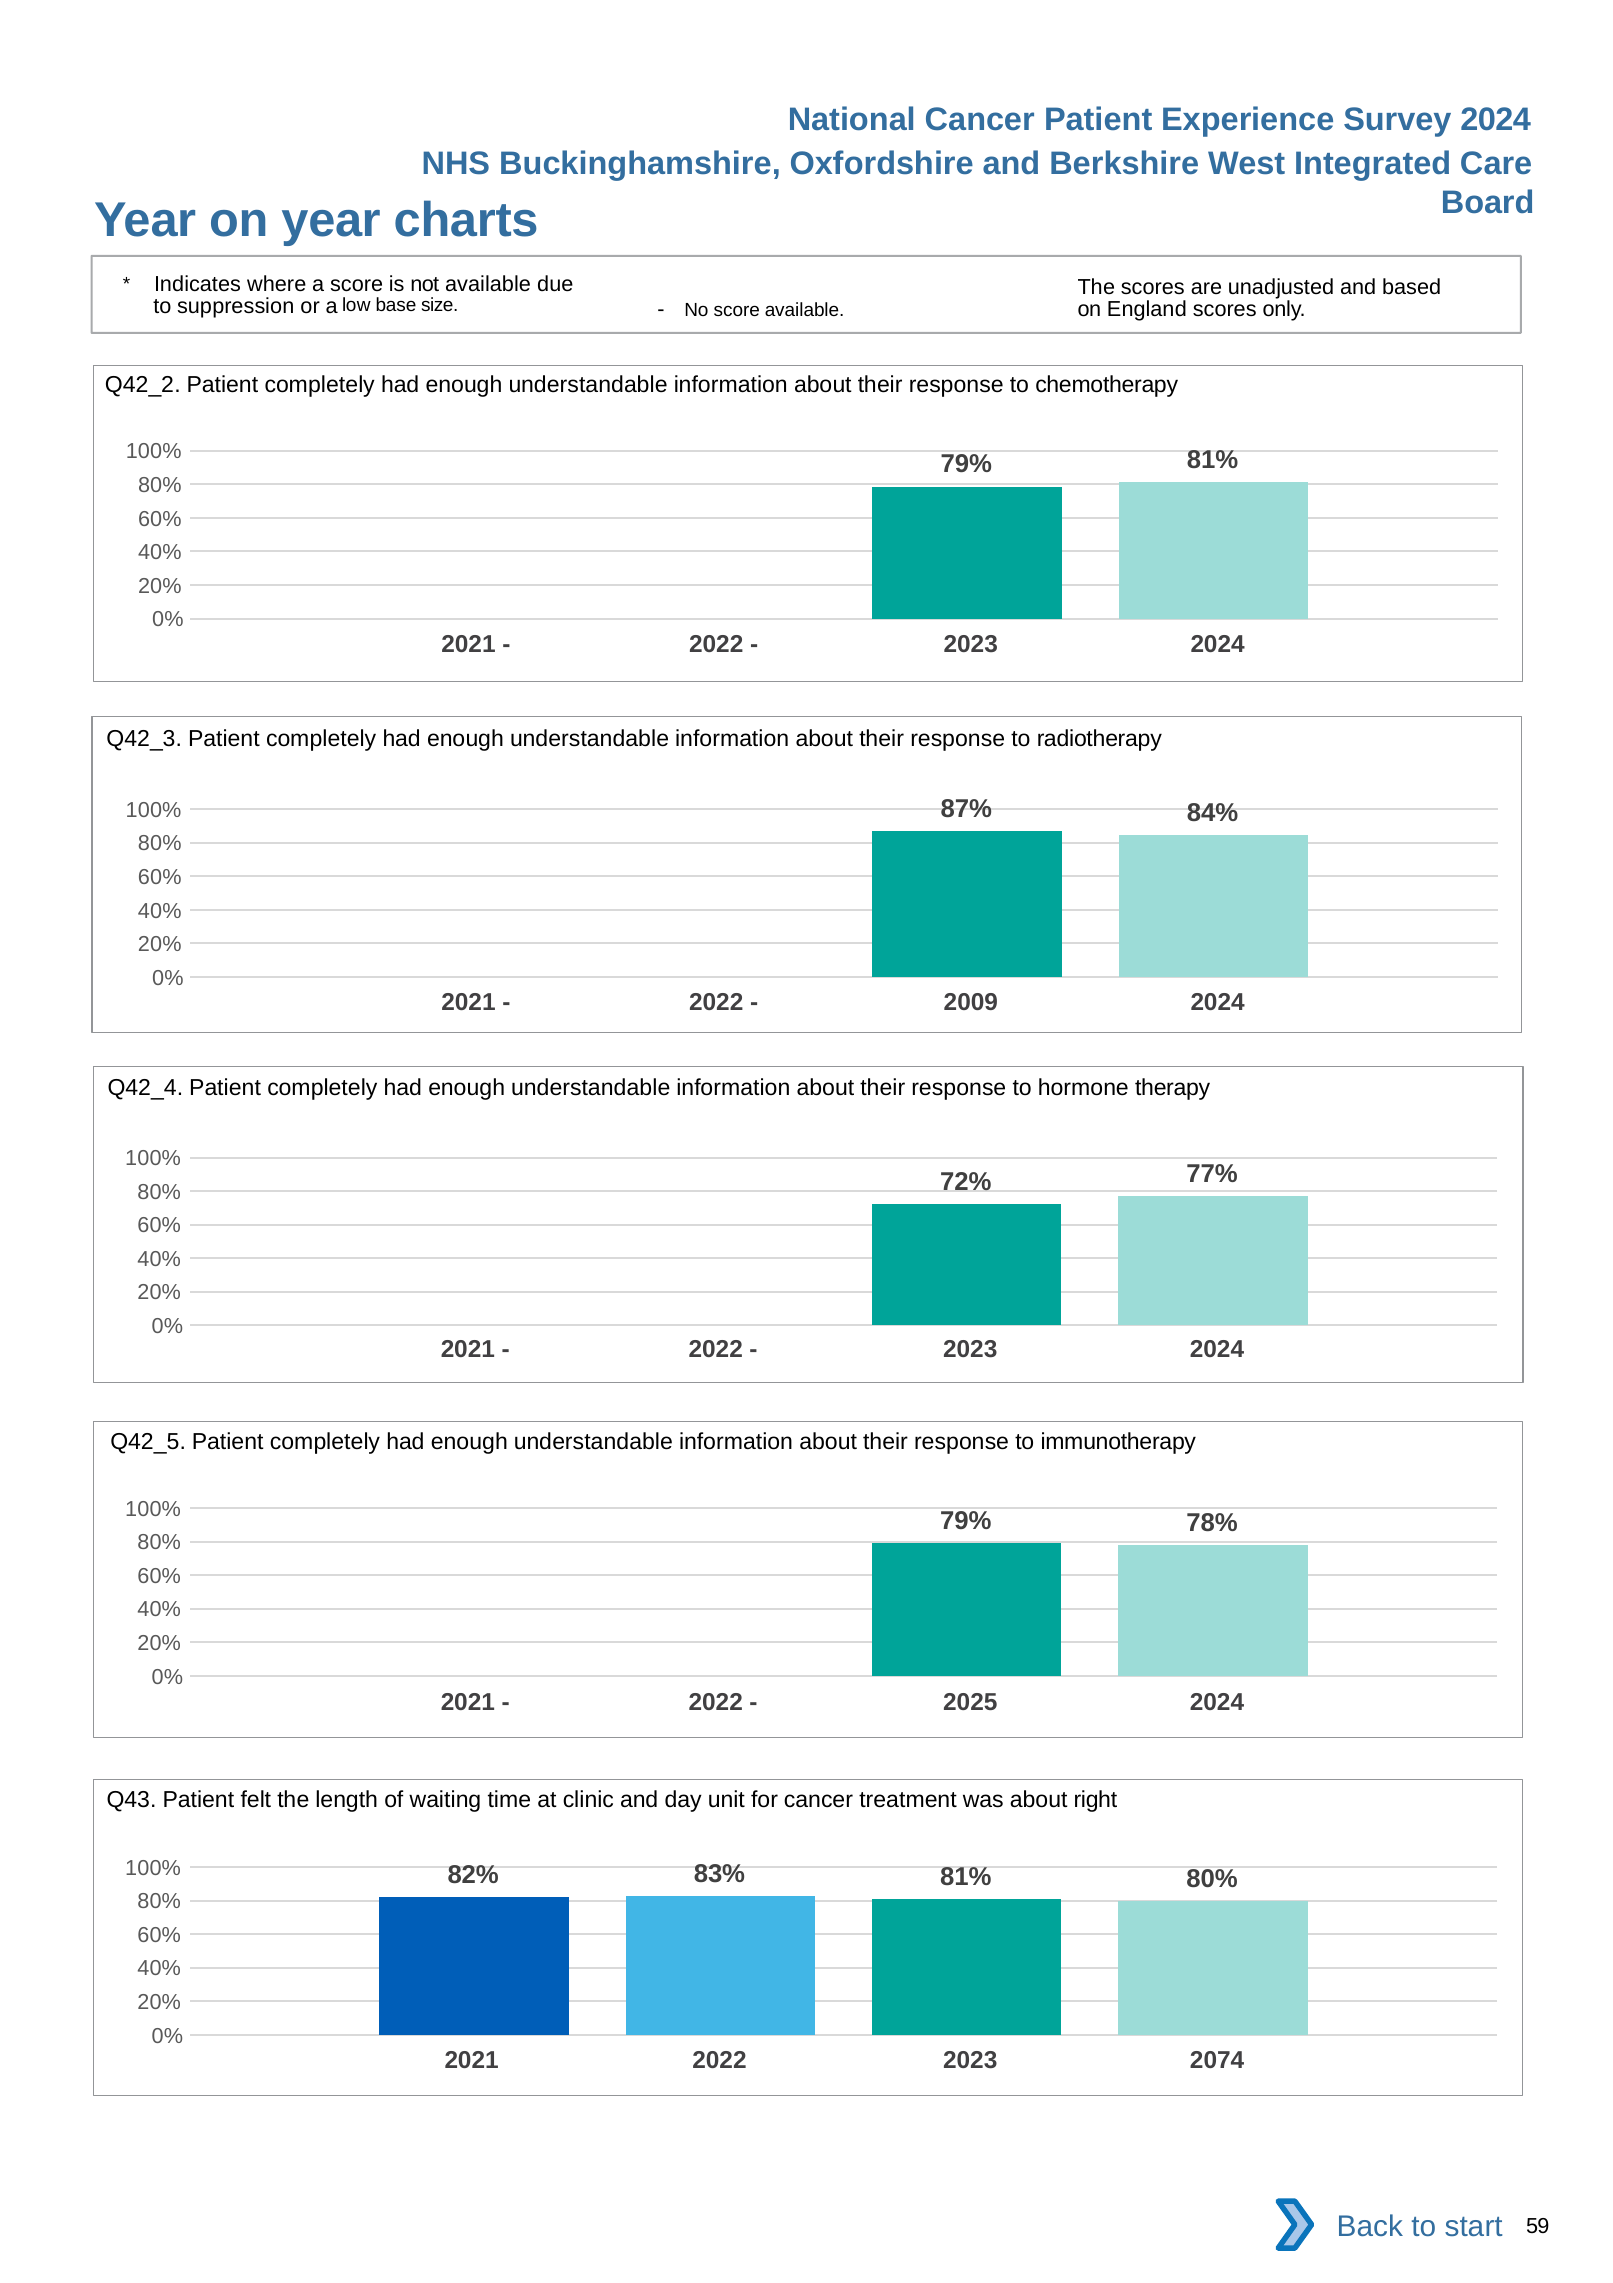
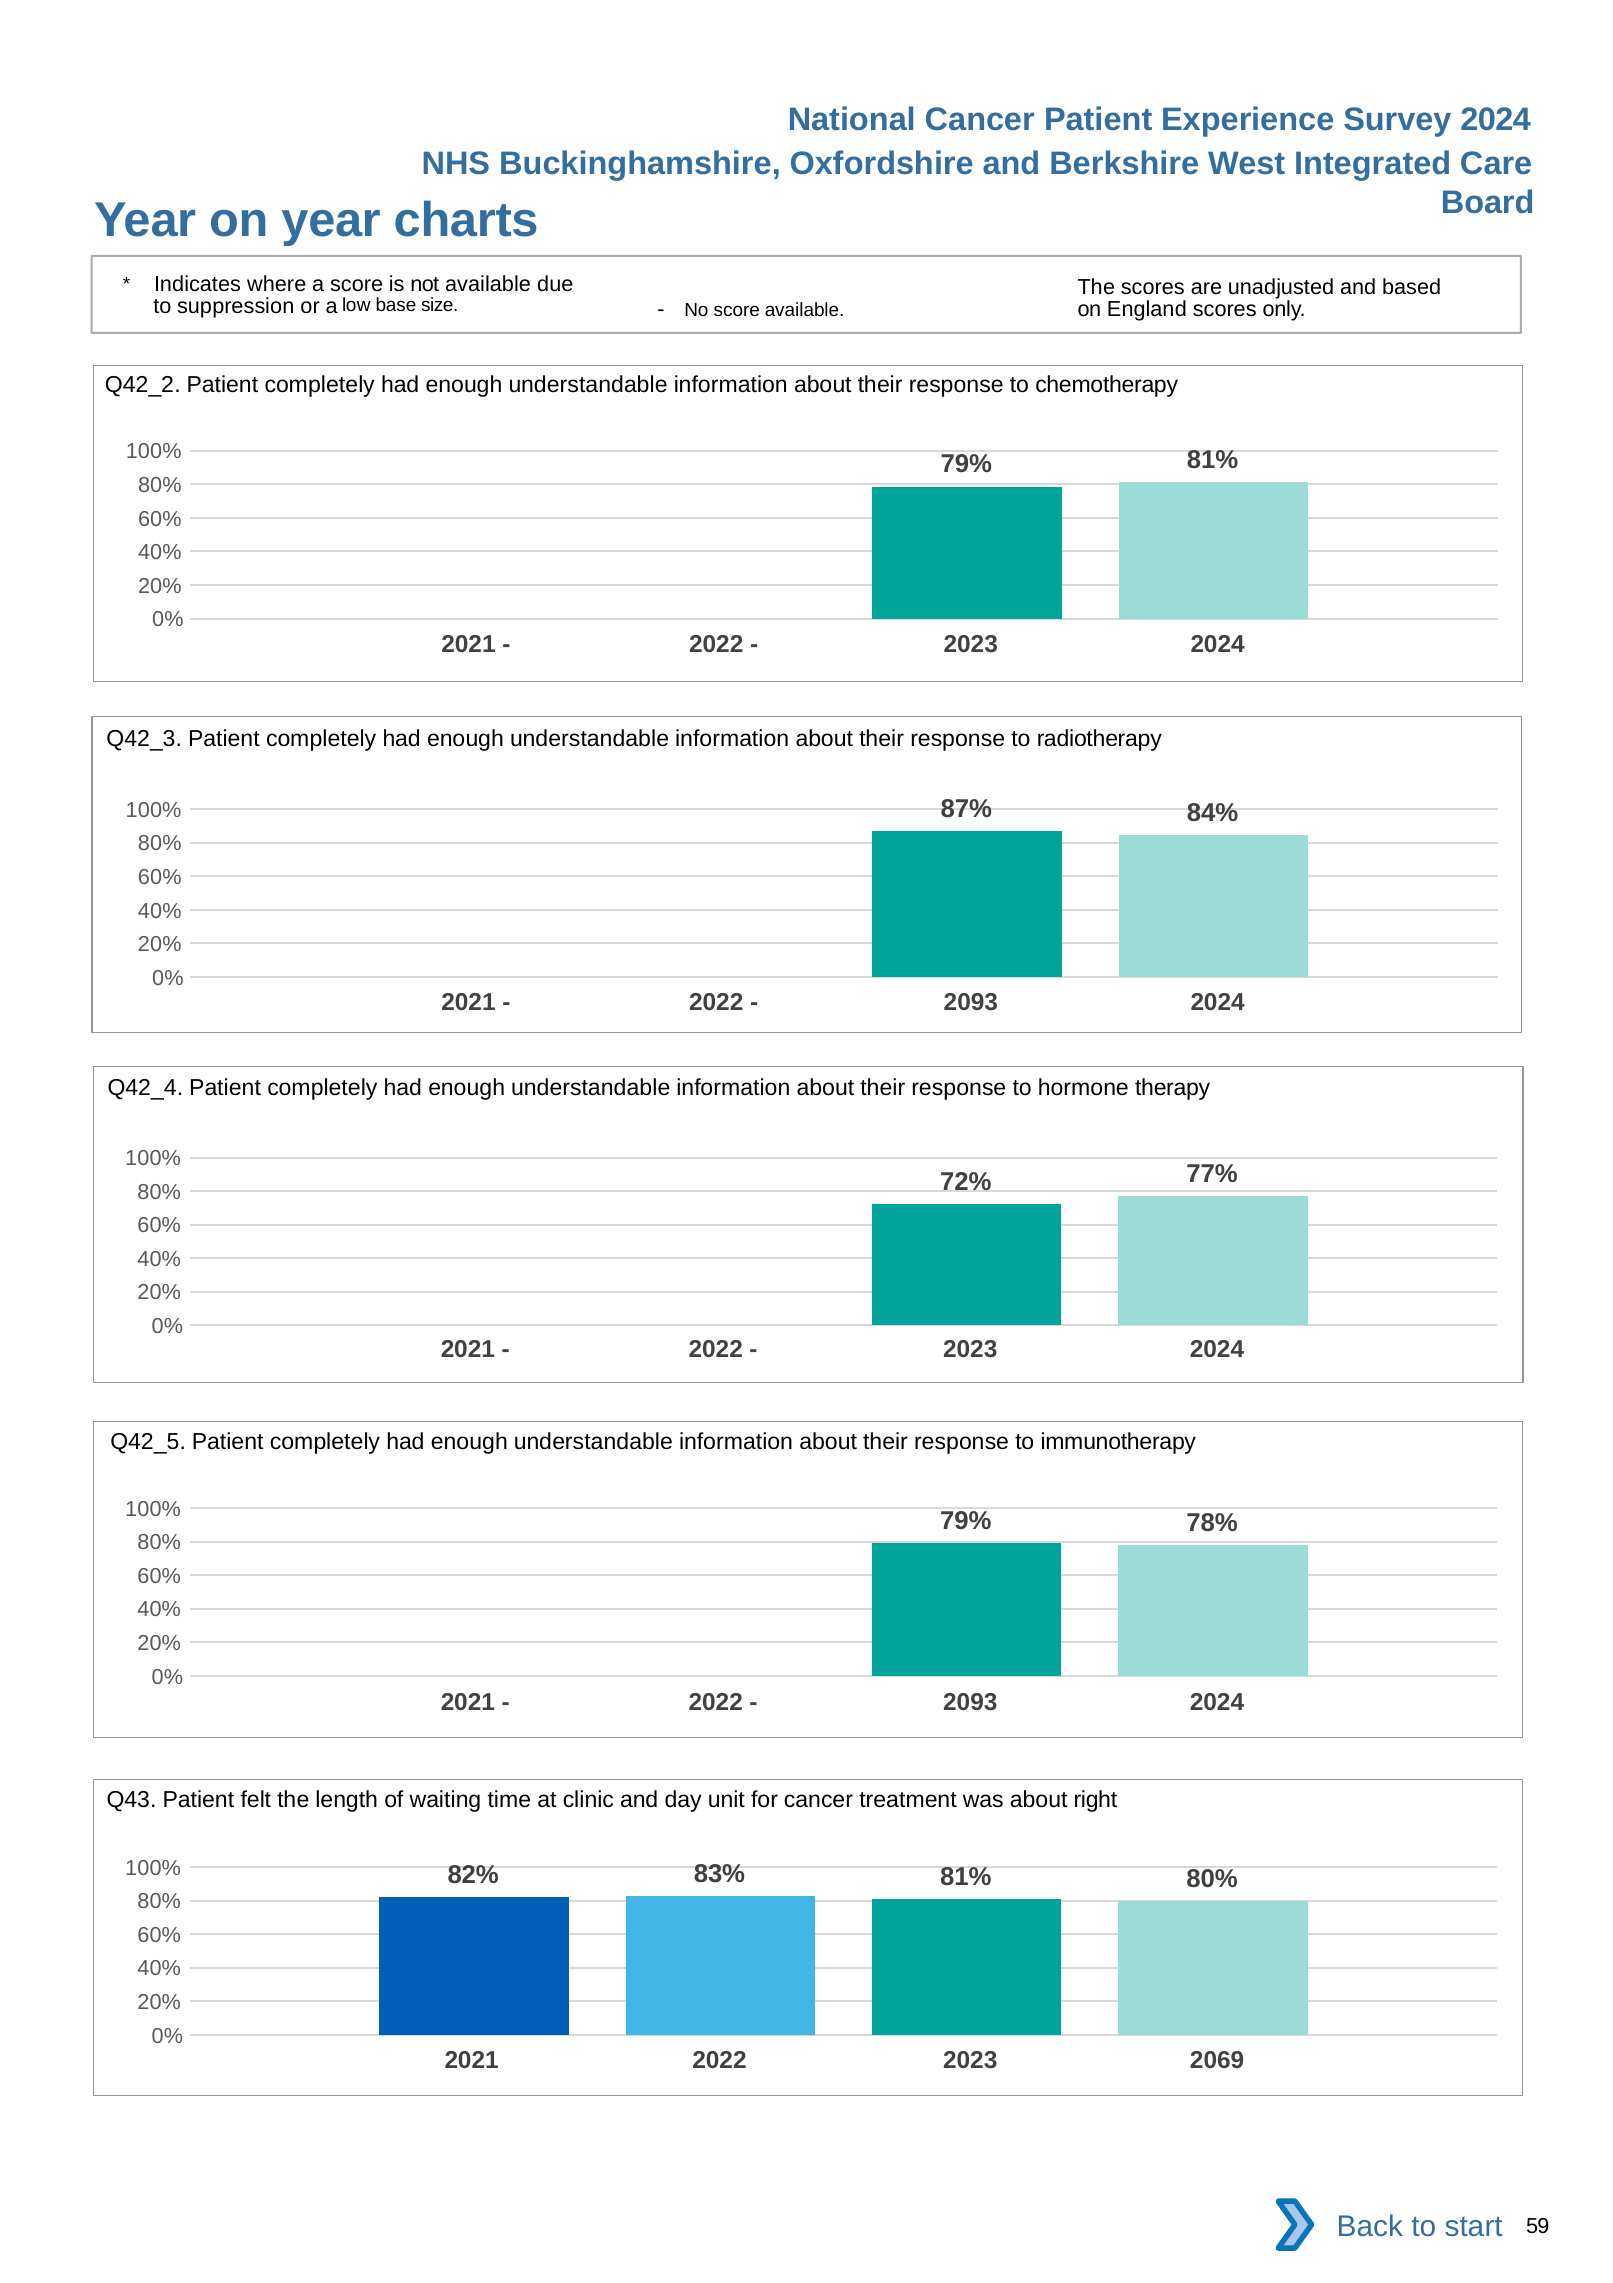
2009 at (971, 1002): 2009 -> 2093
2025 at (970, 1702): 2025 -> 2093
2074: 2074 -> 2069
